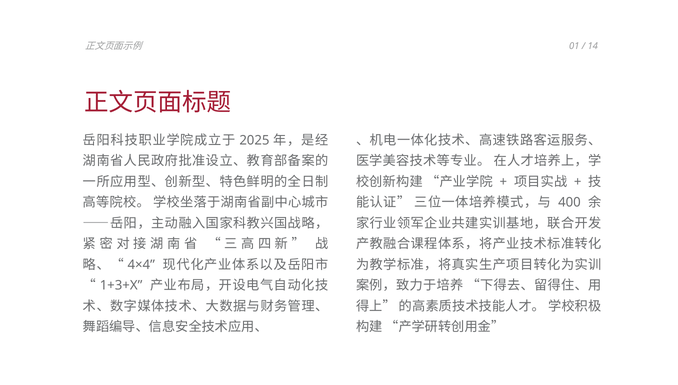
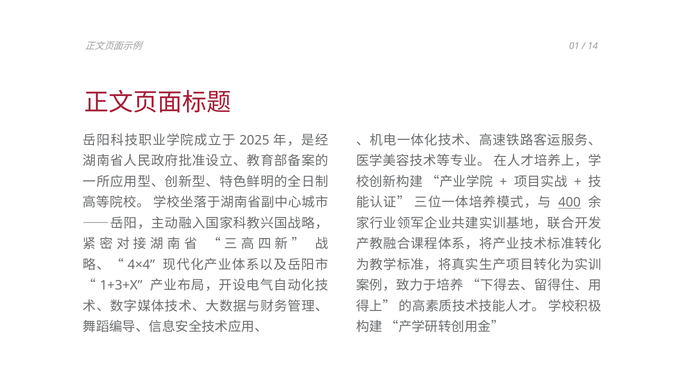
400 underline: none -> present
